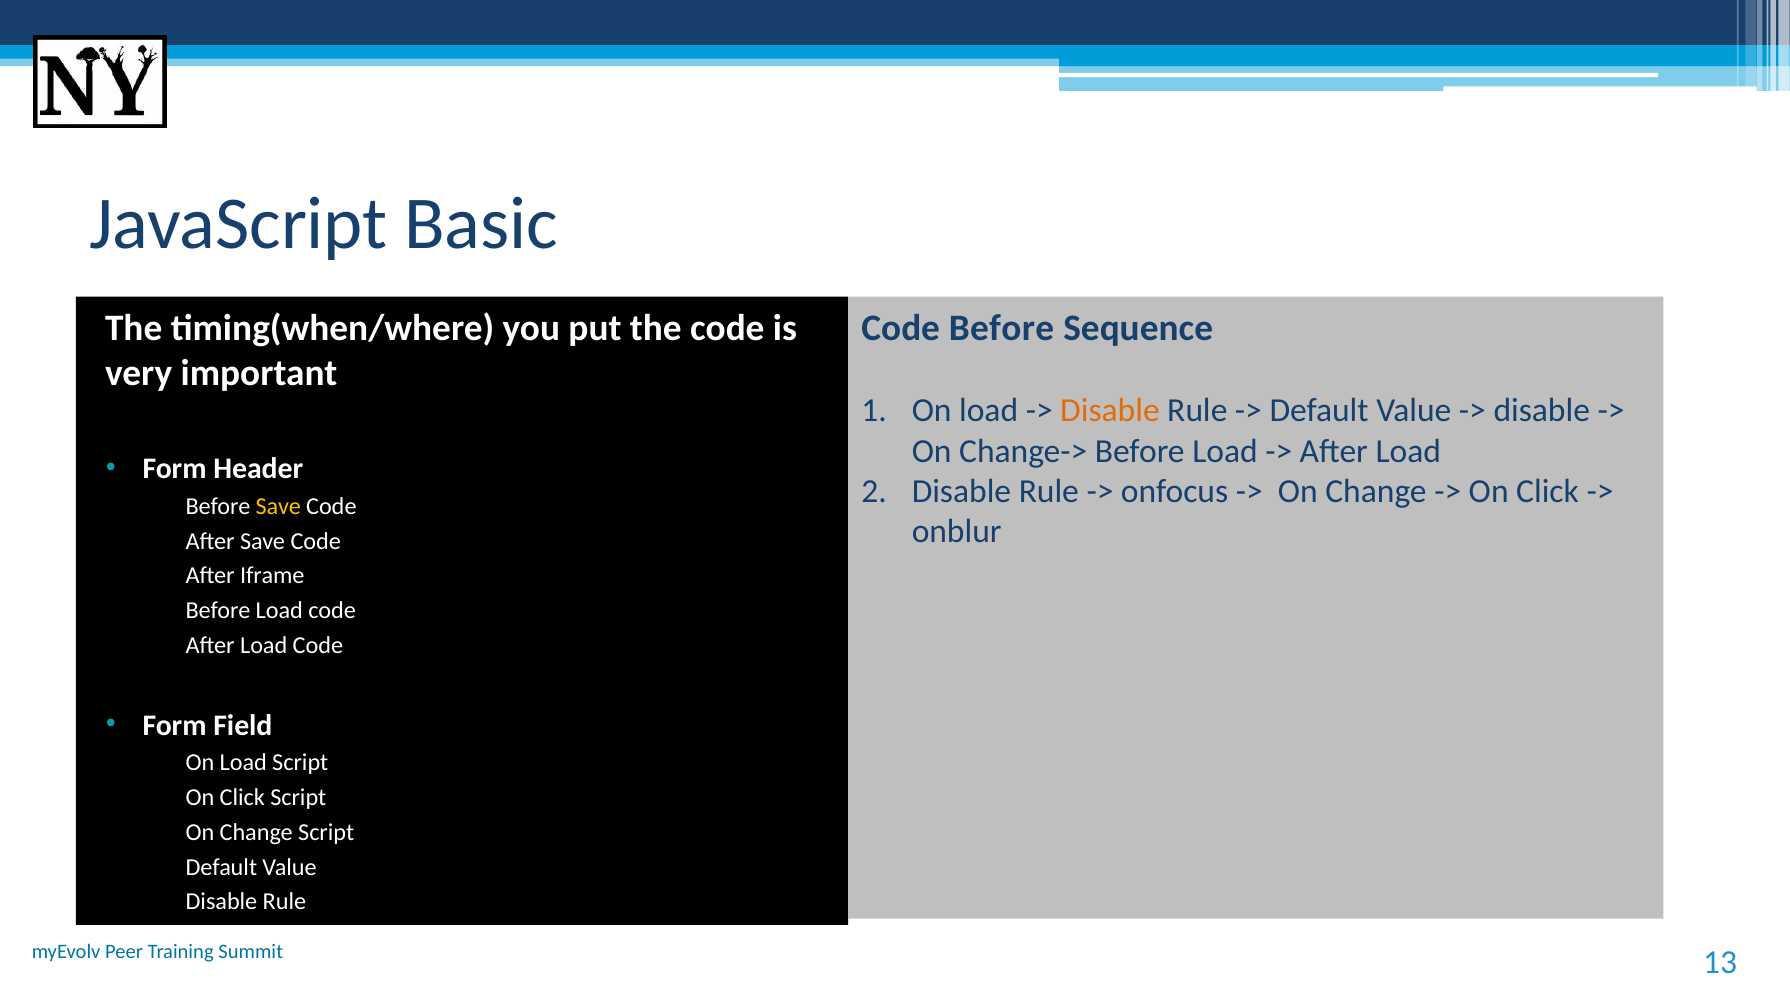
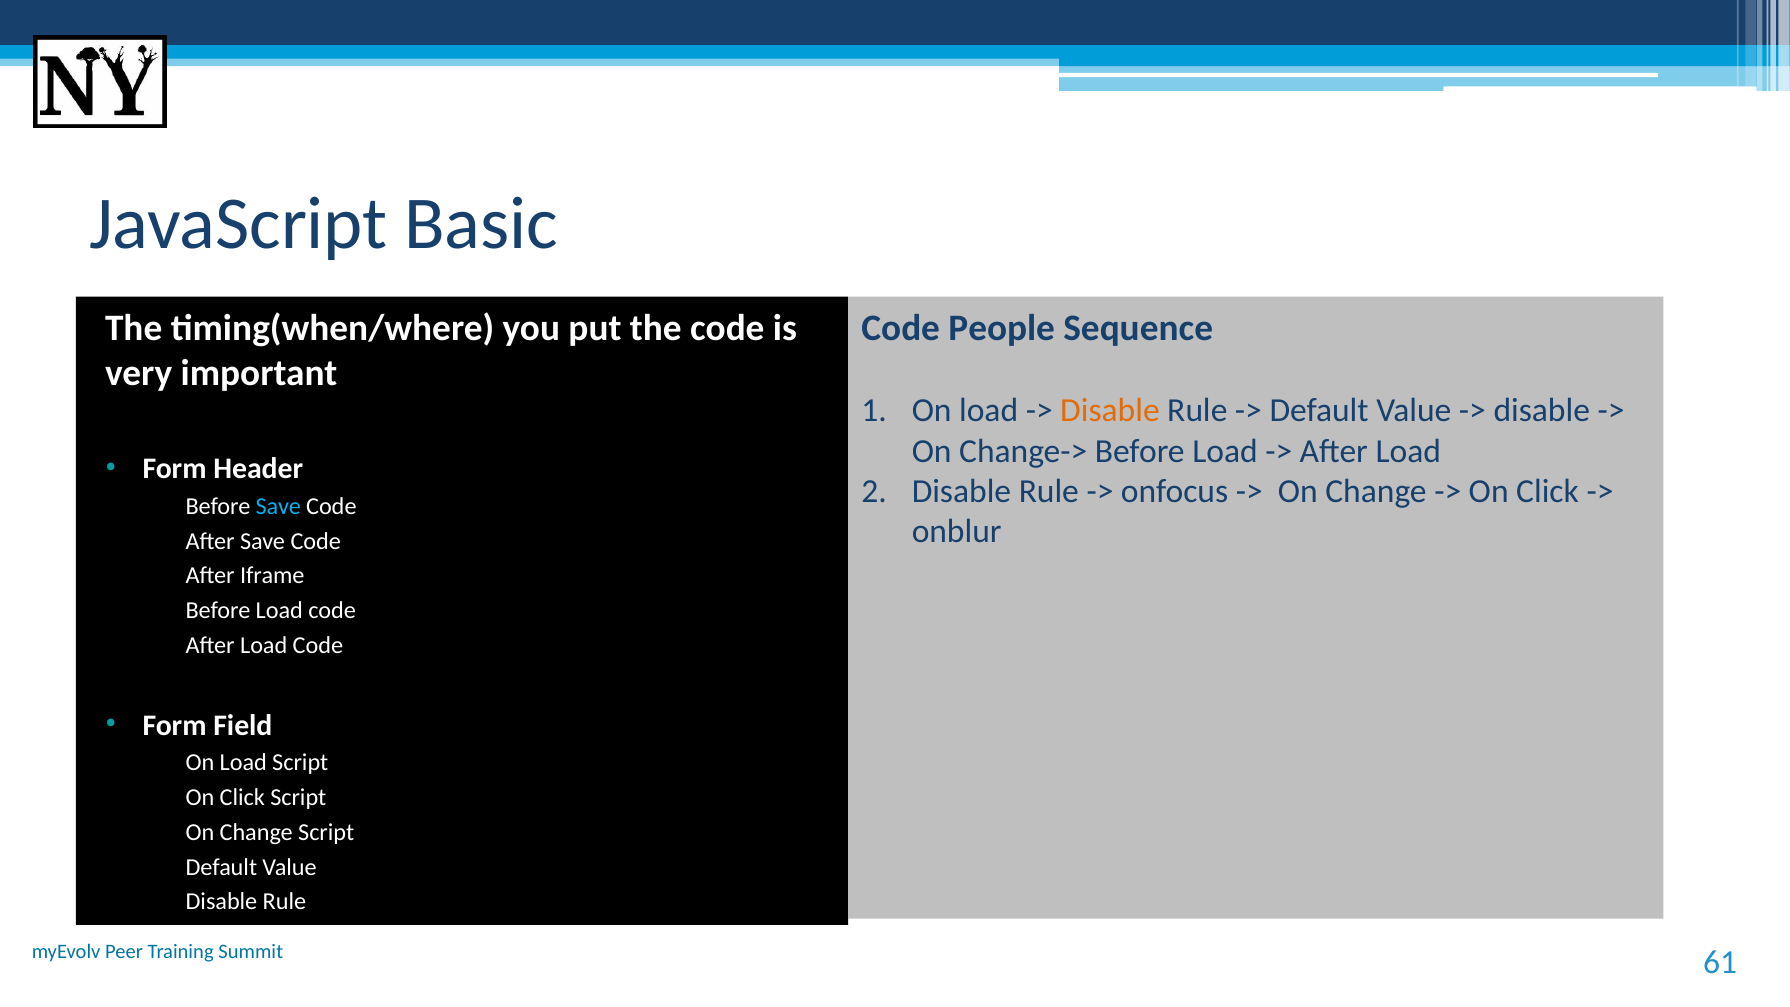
Code Before: Before -> People
Save at (278, 506) colour: yellow -> light blue
13: 13 -> 61
